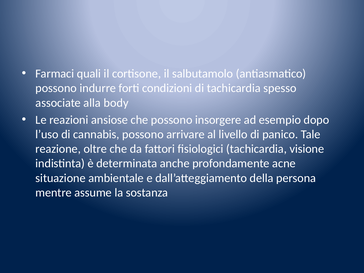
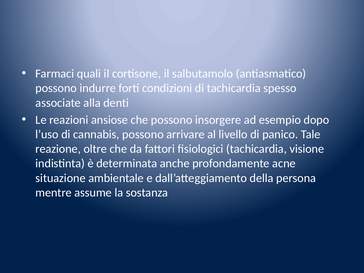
body: body -> denti
